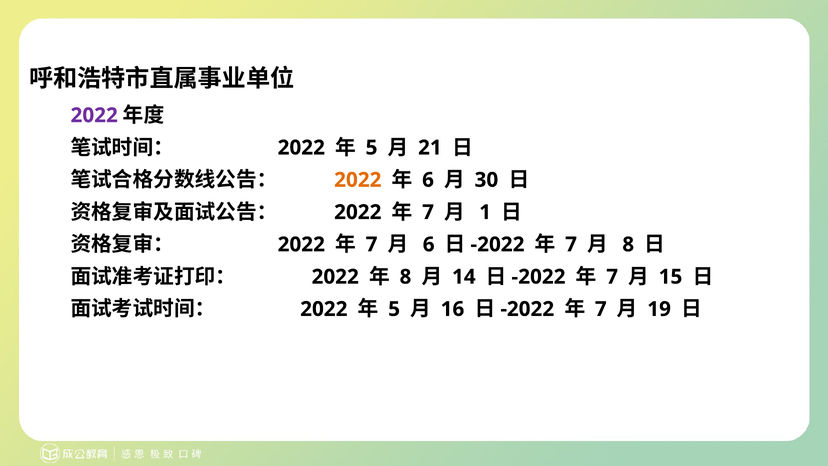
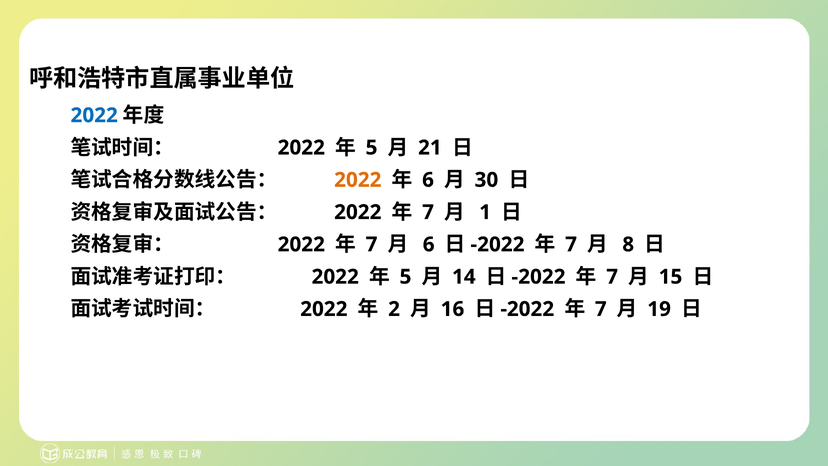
2022 at (94, 115) colour: purple -> blue
8 at (405, 277): 8 -> 5
5 at (394, 309): 5 -> 2
